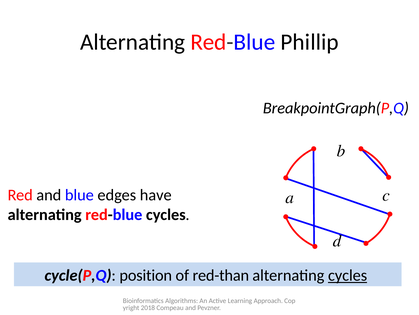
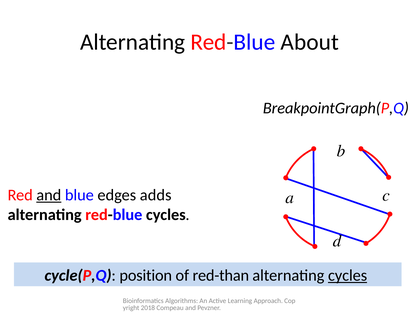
Phillip: Phillip -> About
and at (49, 195) underline: none -> present
have: have -> adds
